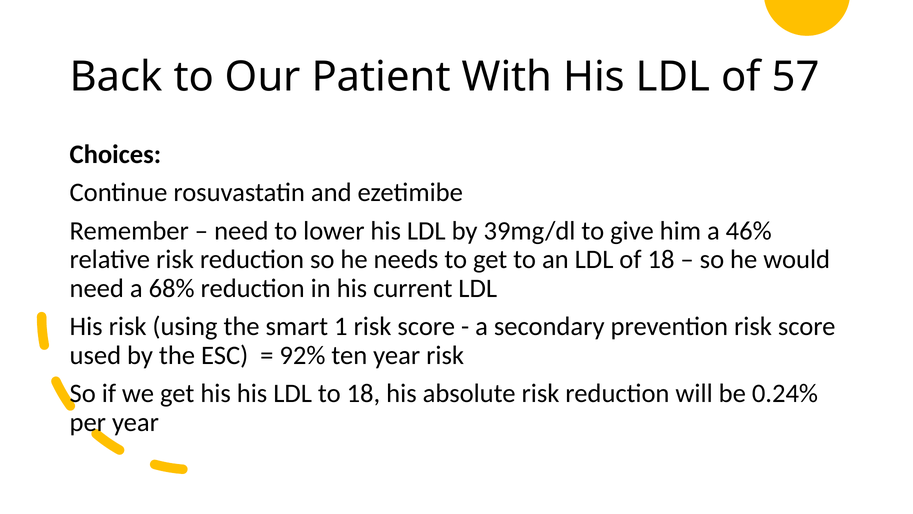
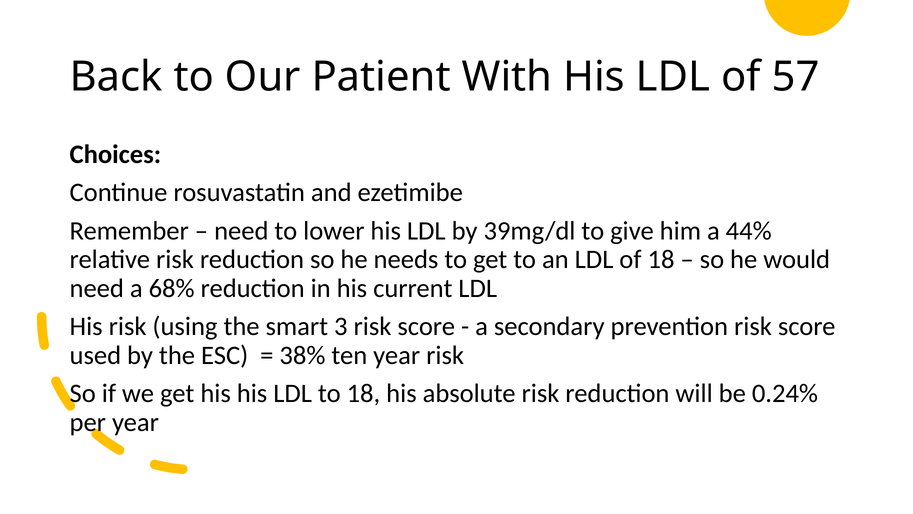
46%: 46% -> 44%
1: 1 -> 3
92%: 92% -> 38%
